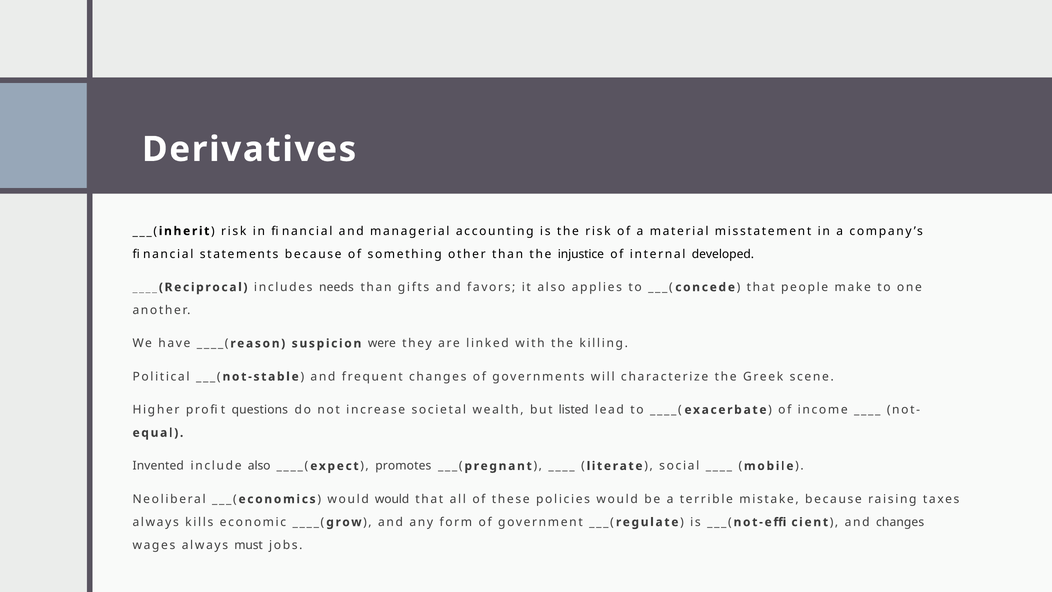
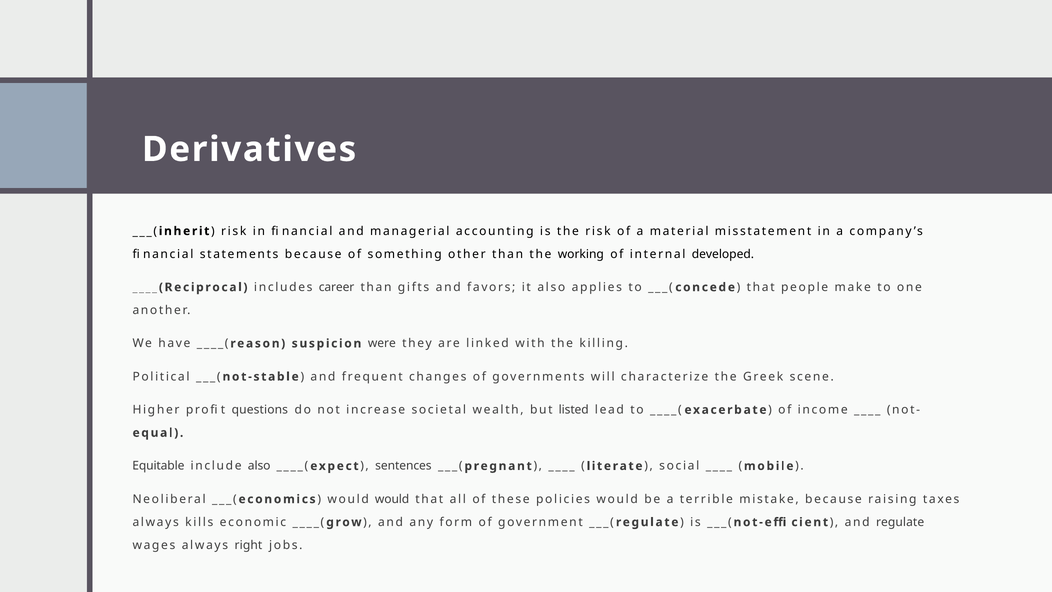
injustice: injustice -> working
needs: needs -> career
Invented: Invented -> Equitable
promotes: promotes -> sentences
and changes: changes -> regulate
must: must -> right
